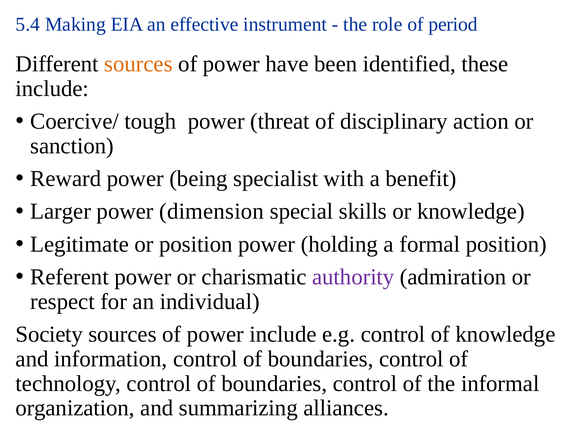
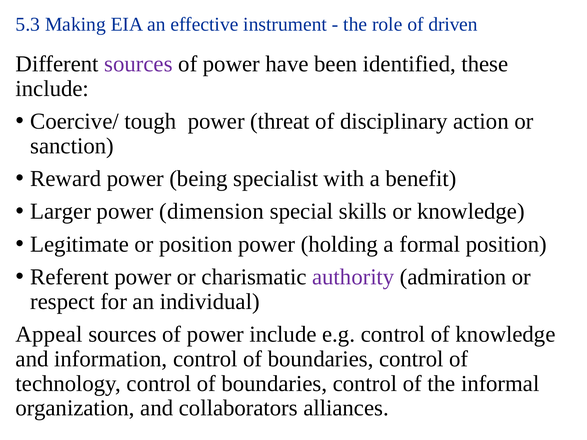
5.4: 5.4 -> 5.3
period: period -> driven
sources at (138, 64) colour: orange -> purple
Society: Society -> Appeal
summarizing: summarizing -> collaborators
